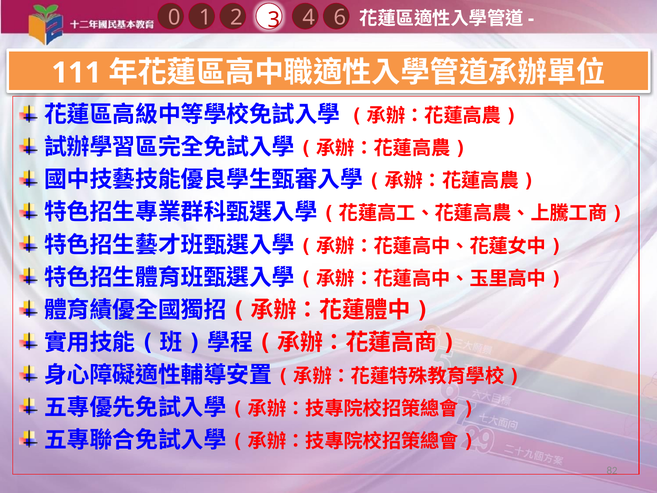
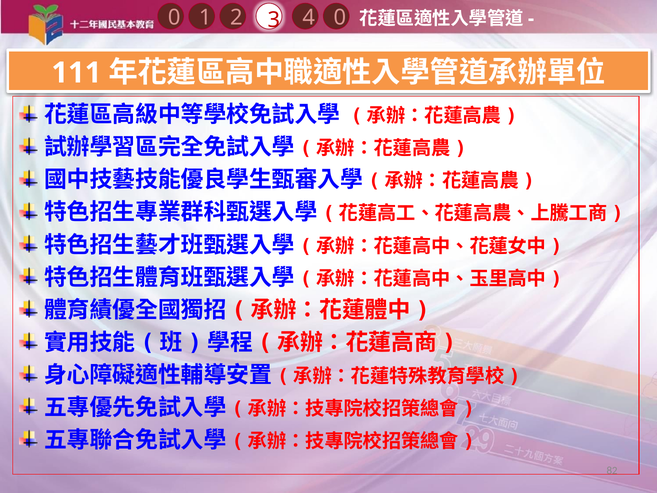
4 6: 6 -> 0
